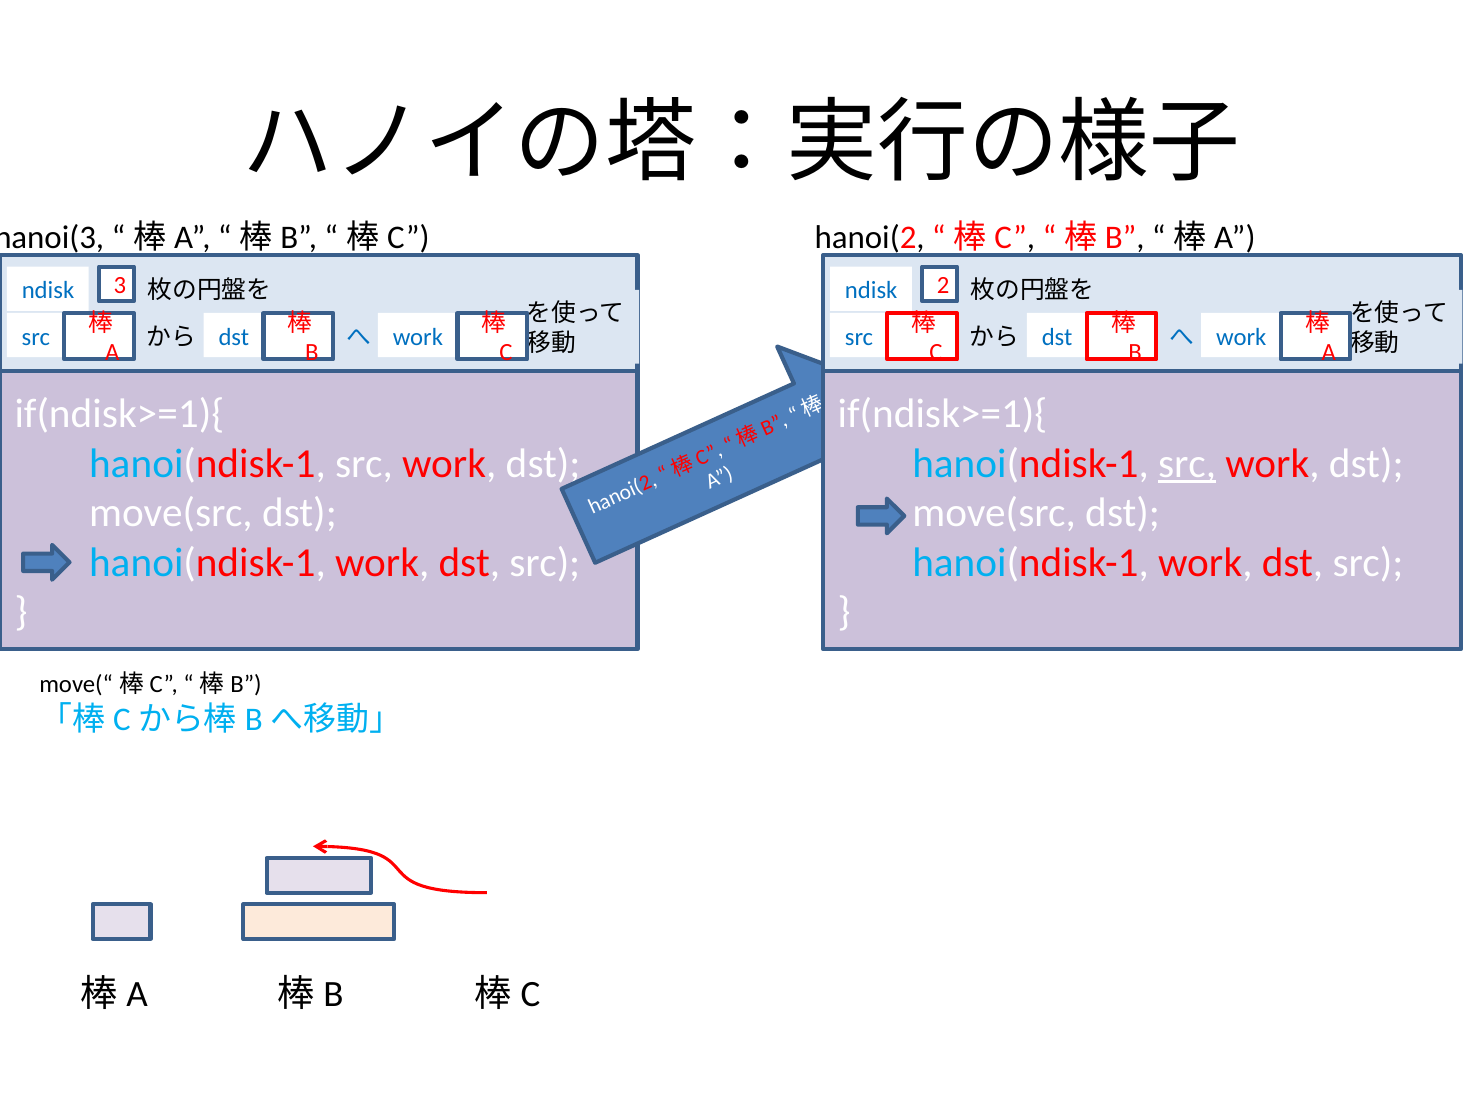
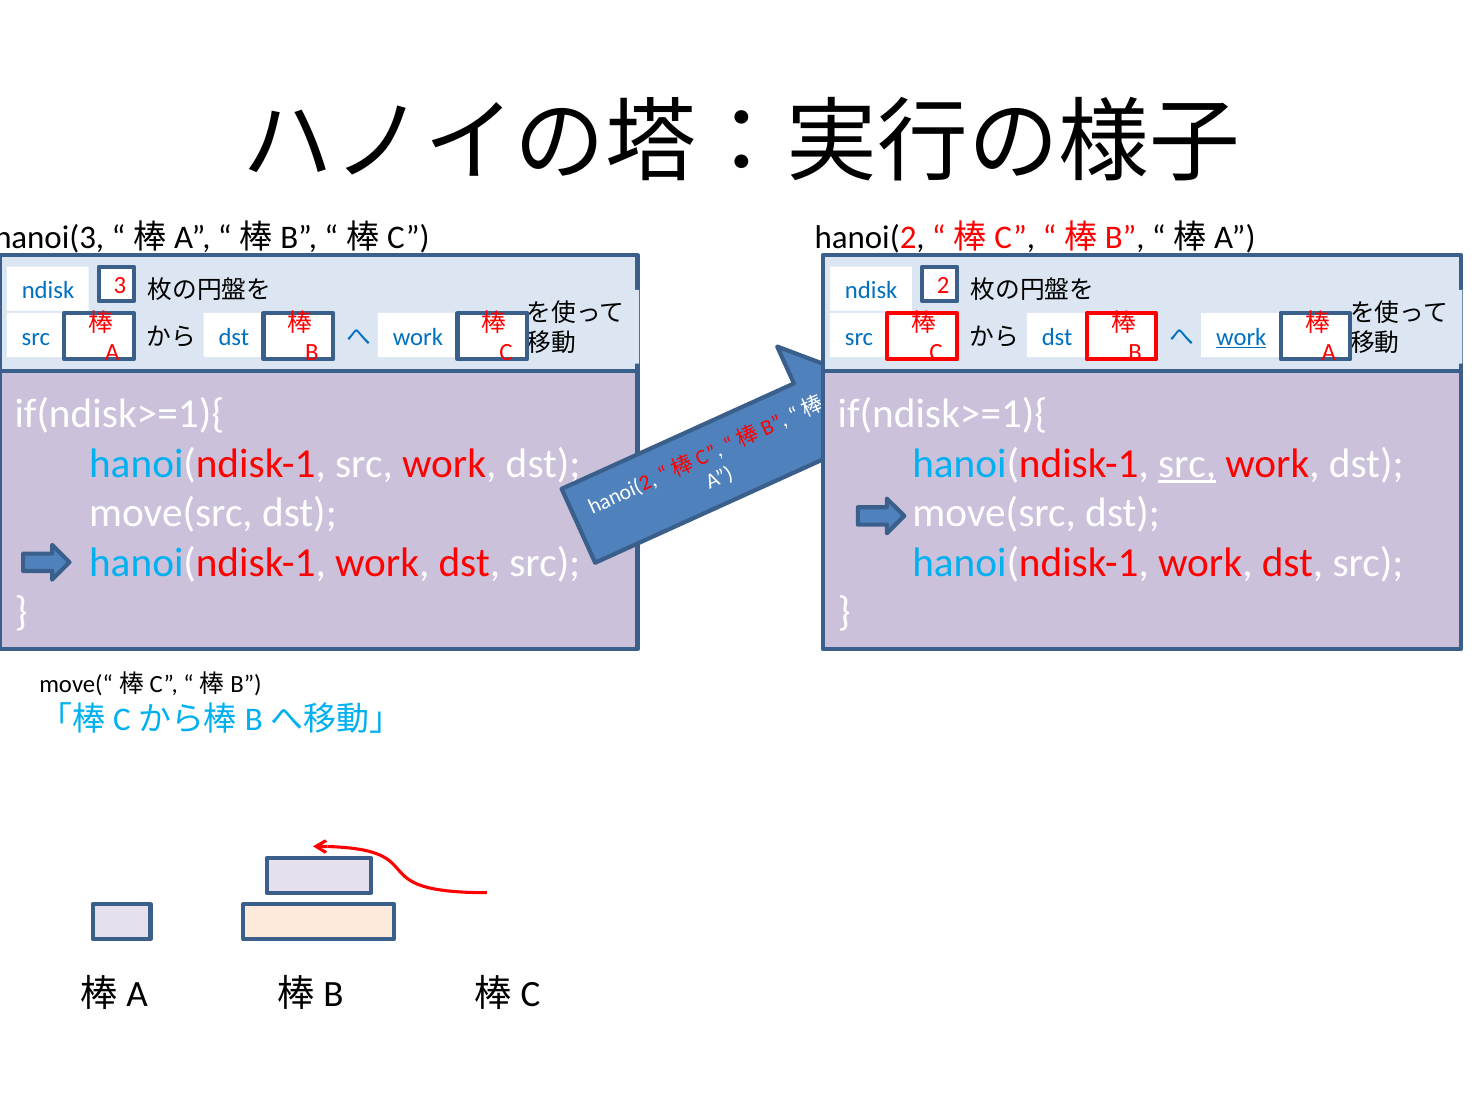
work at (1241, 337) underline: none -> present
